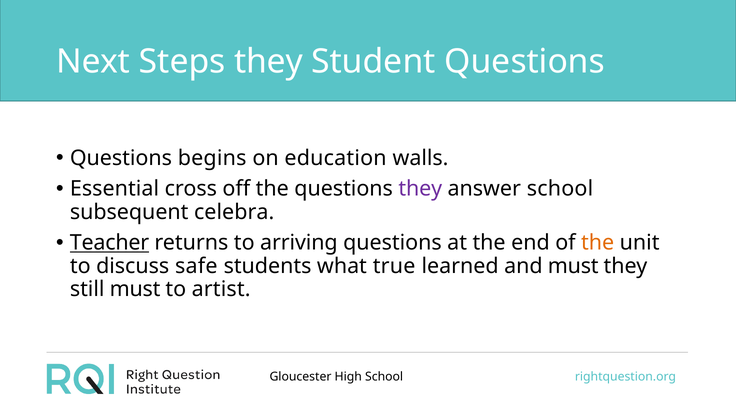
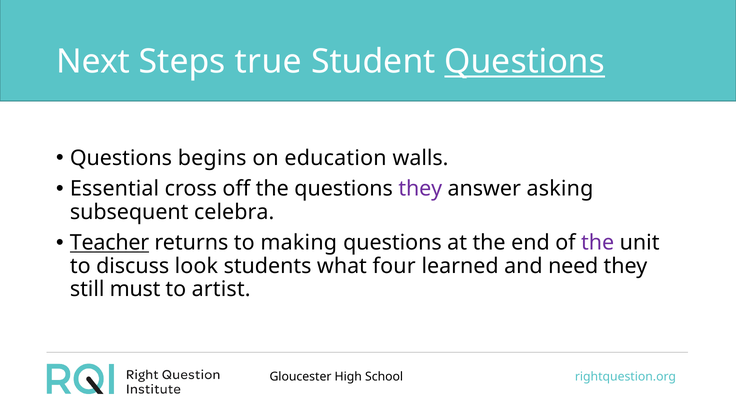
Steps they: they -> true
Questions at (525, 62) underline: none -> present
answer school: school -> asking
arriving: arriving -> making
the at (598, 243) colour: orange -> purple
safe: safe -> look
true: true -> four
and must: must -> need
